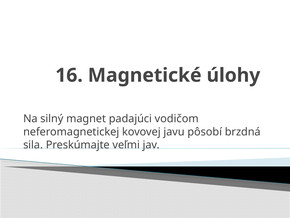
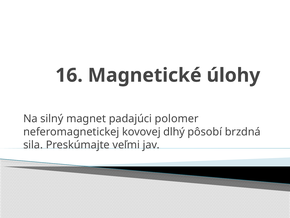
vodičom: vodičom -> polomer
javu: javu -> dlhý
